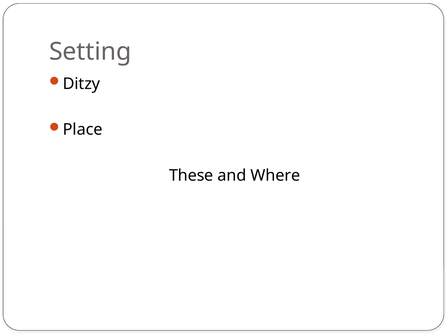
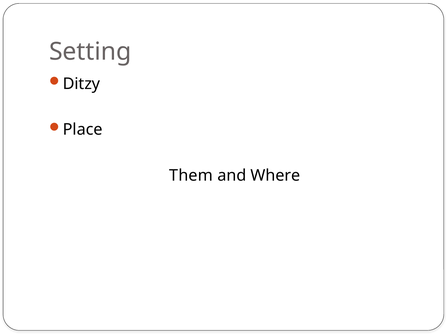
These: These -> Them
